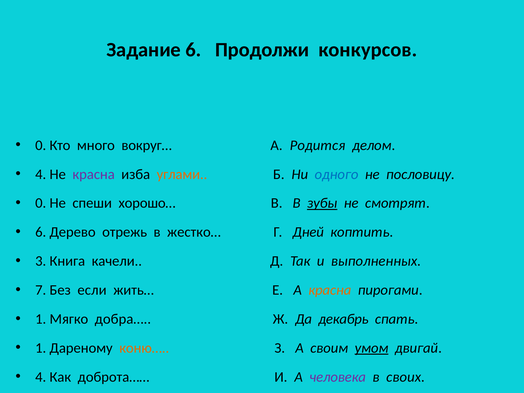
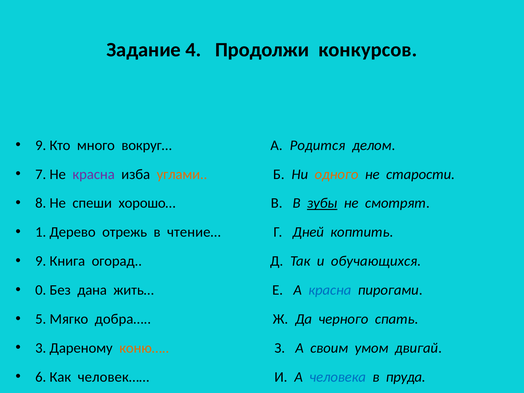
Задание 6: 6 -> 4
0 at (41, 145): 0 -> 9
4 at (41, 174): 4 -> 7
одного colour: blue -> orange
пословицу: пословицу -> старости
0 at (41, 203): 0 -> 8
6 at (41, 232): 6 -> 1
жестко…: жестко… -> чтение…
3 at (41, 261): 3 -> 9
качели: качели -> огорад
выполненных: выполненных -> обучающихся
7: 7 -> 0
если: если -> дана
красна at (330, 290) colour: orange -> blue
1 at (41, 319): 1 -> 5
декабрь: декабрь -> черного
1 at (41, 348): 1 -> 3
умом underline: present -> none
4 at (41, 377): 4 -> 6
доброта……: доброта…… -> человек……
человека at (338, 377) colour: purple -> blue
своих: своих -> пруда
